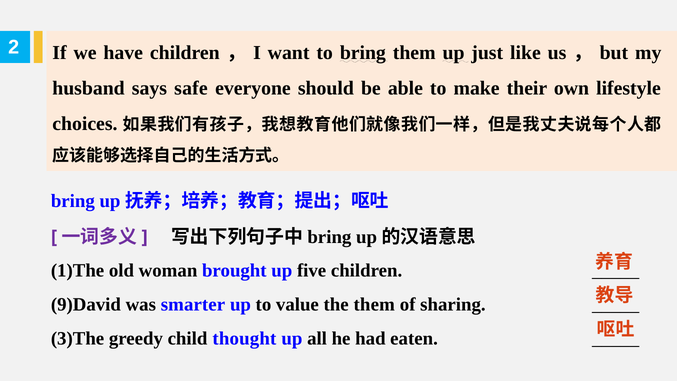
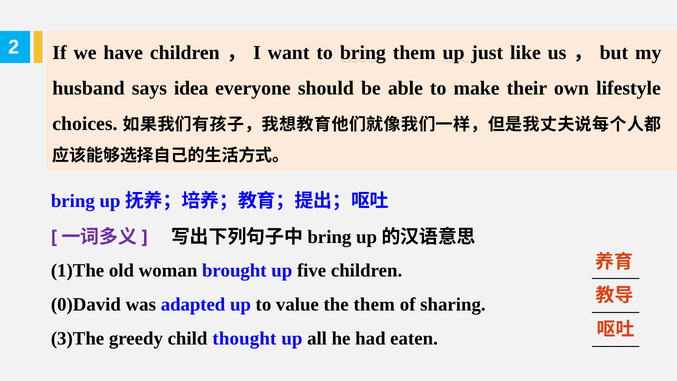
safe: safe -> idea
9)David: 9)David -> 0)David
smarter: smarter -> adapted
